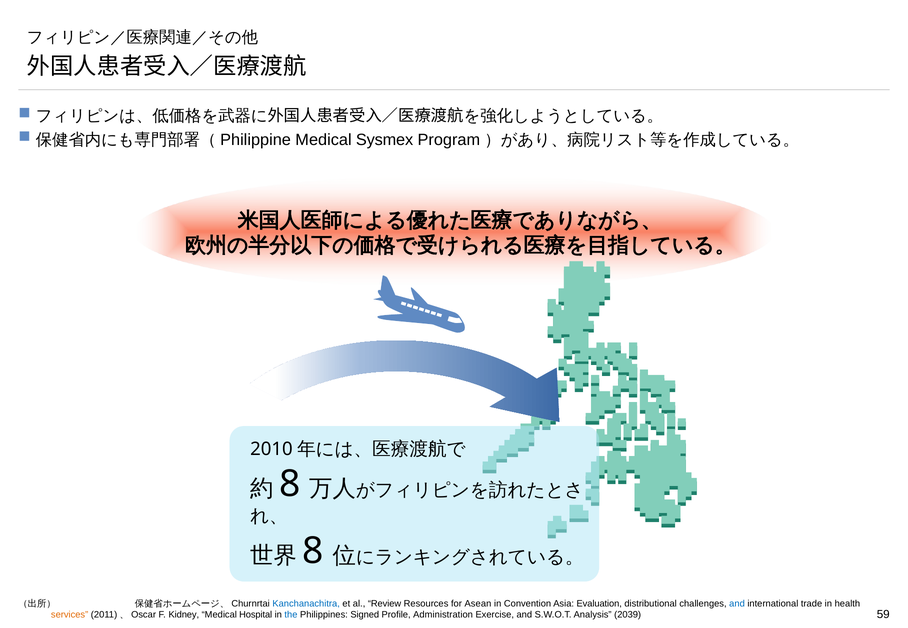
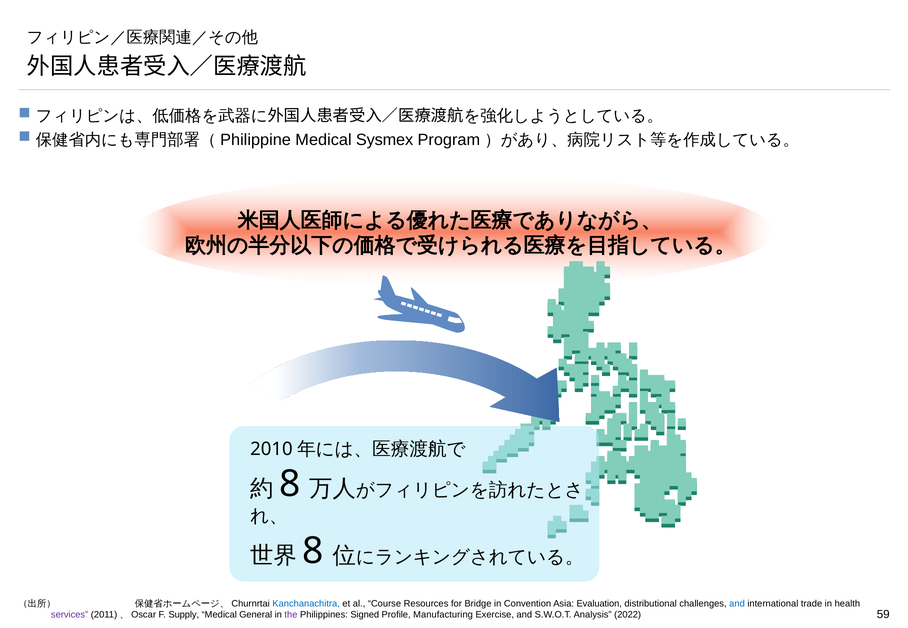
Review: Review -> Course
Asean: Asean -> Bridge
services colour: orange -> purple
Kidney: Kidney -> Supply
Hospital: Hospital -> General
the colour: blue -> purple
Administration: Administration -> Manufacturing
2039: 2039 -> 2022
